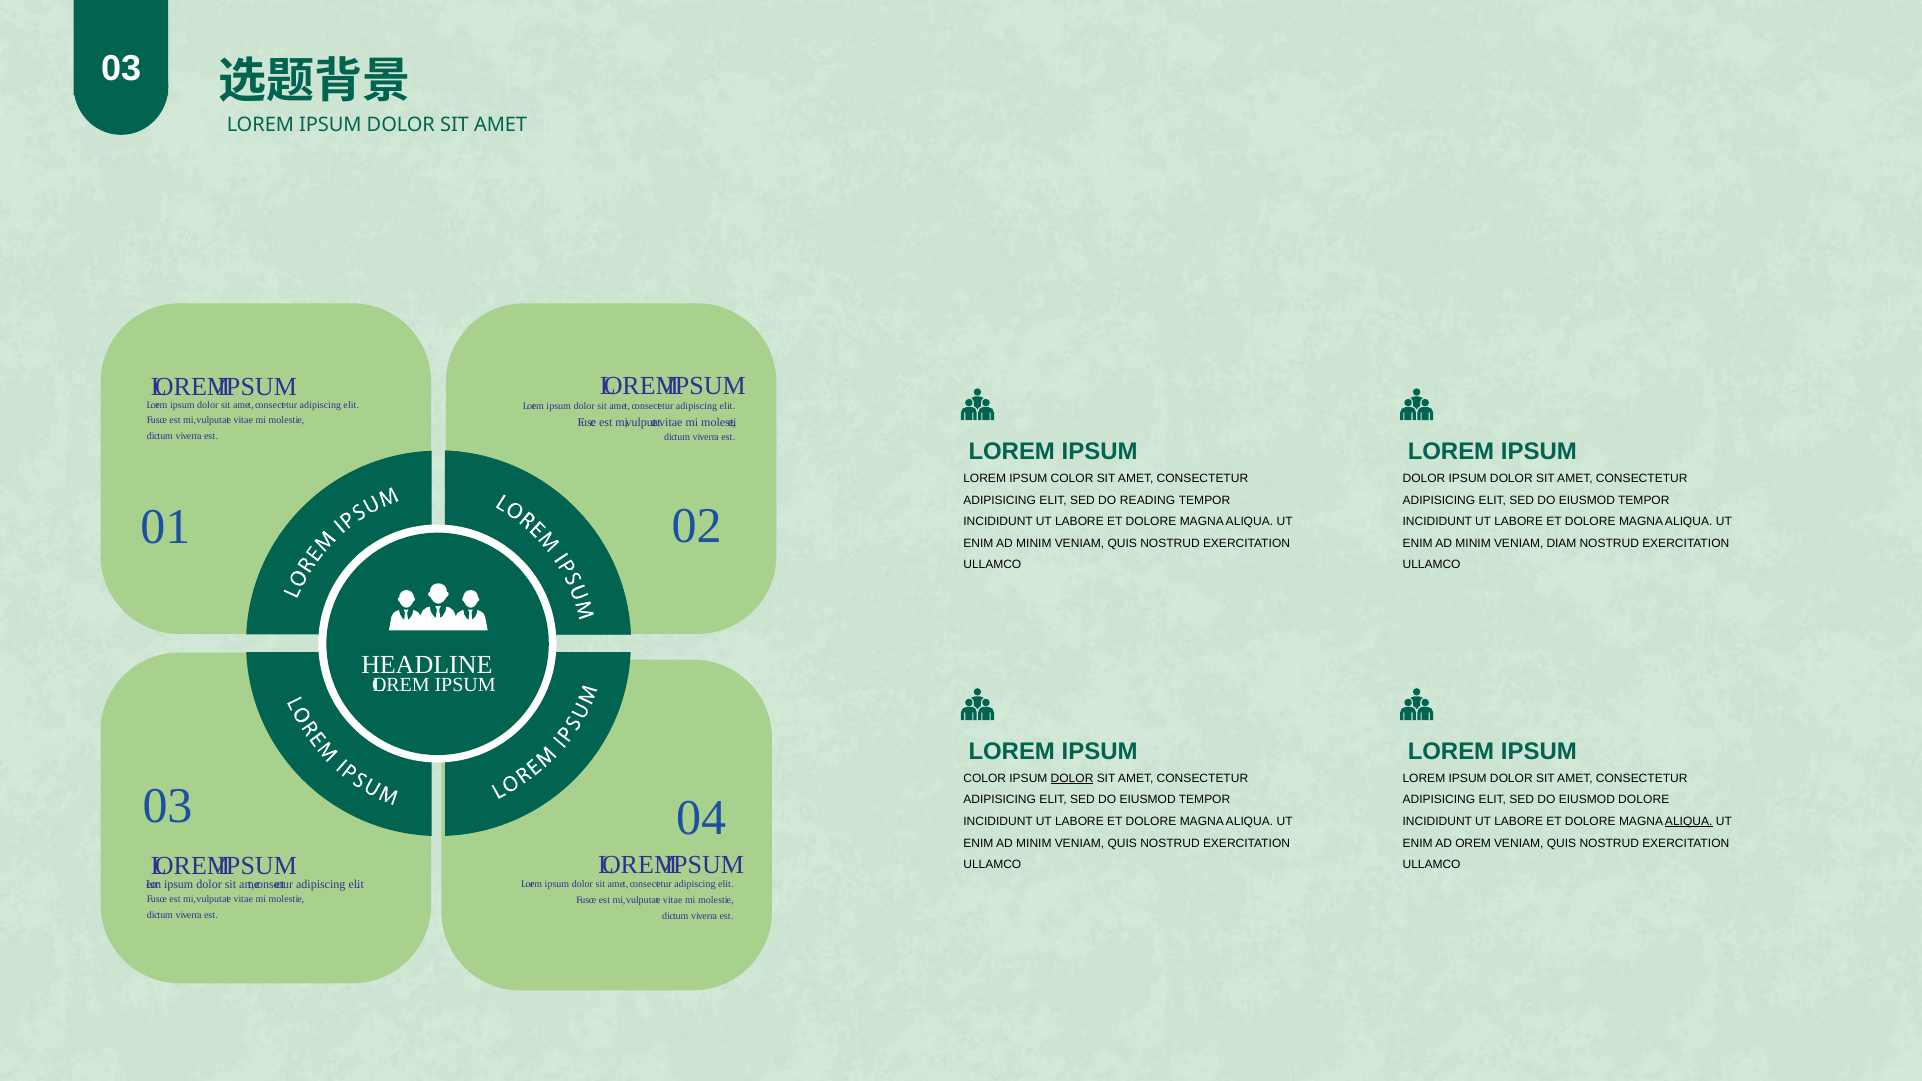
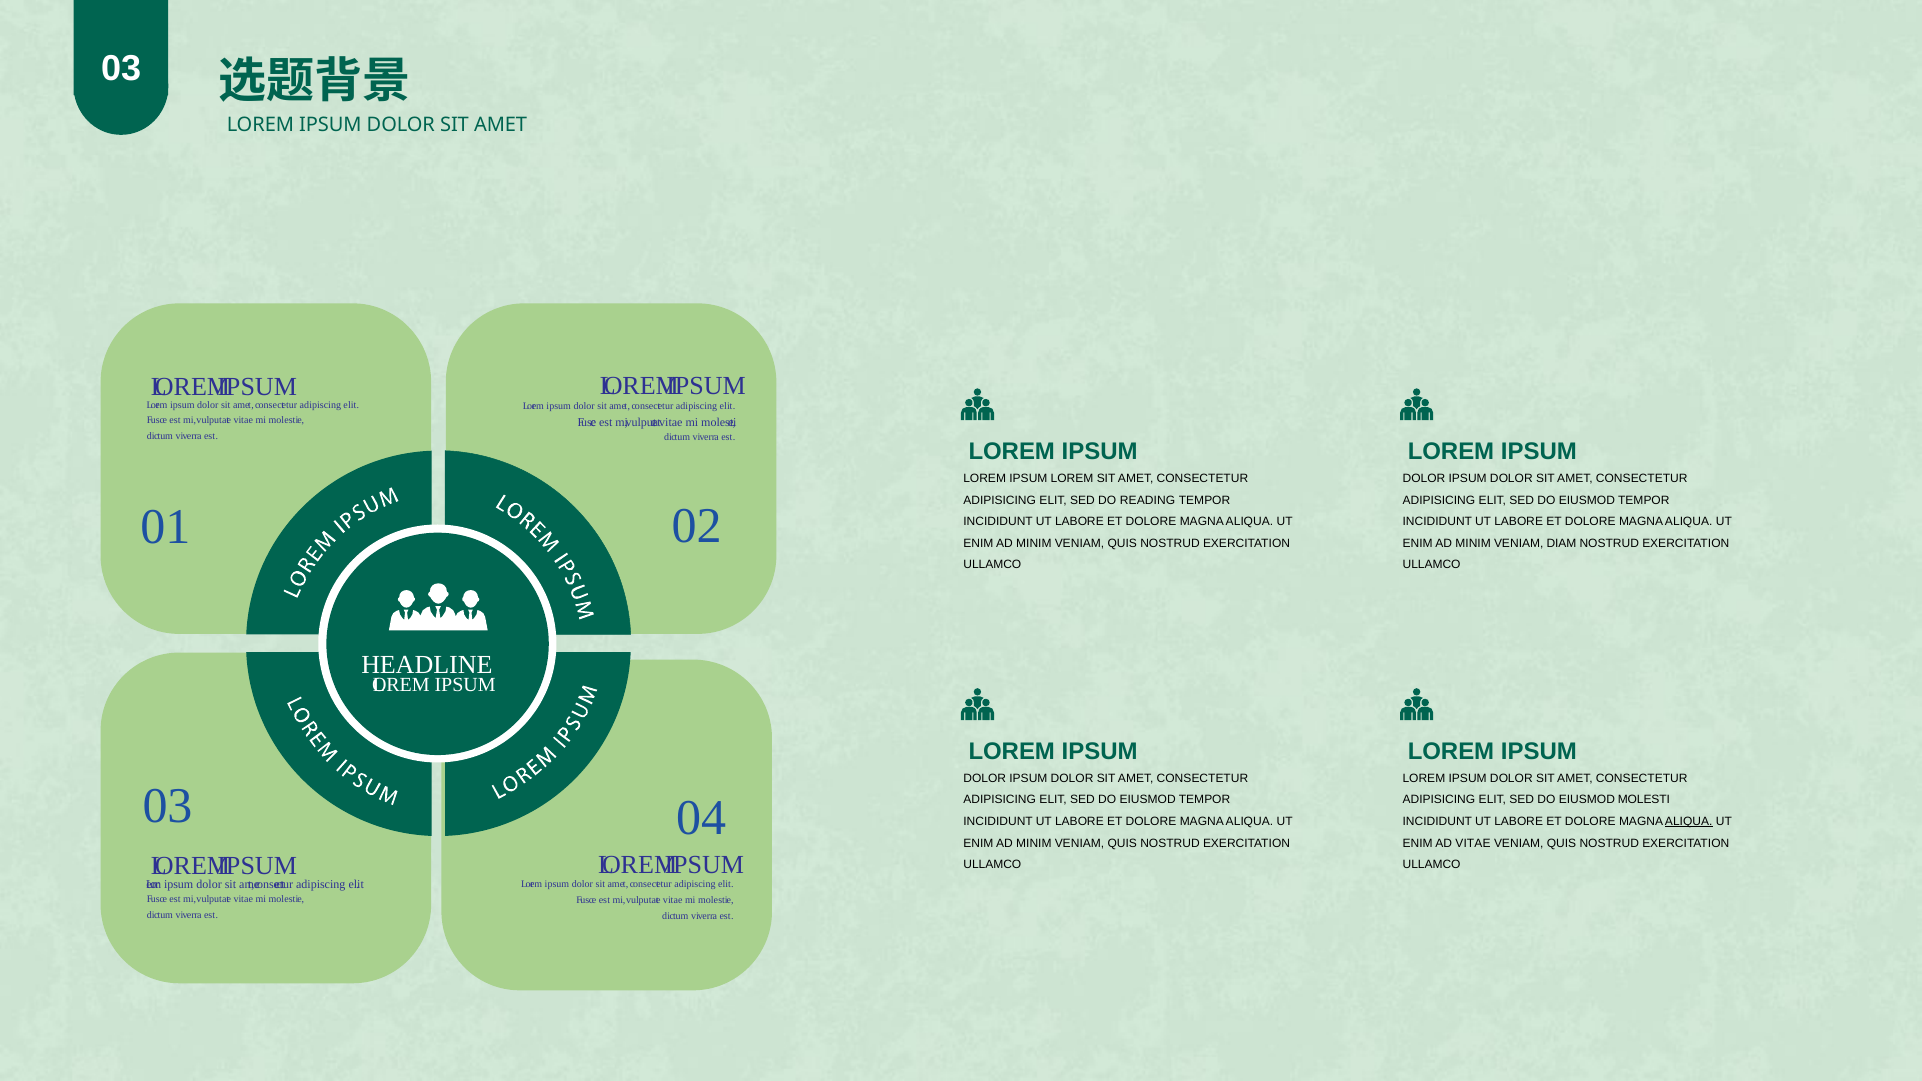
COLOR at (1072, 479): COLOR -> LOREM
COLOR at (985, 778): COLOR -> DOLOR
DOLOR at (1072, 778) underline: present -> none
EIUSMOD DOLORE: DOLORE -> MOLESTI
AD OREM: OREM -> VITAE
